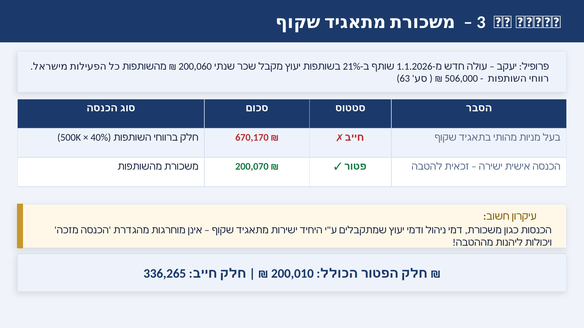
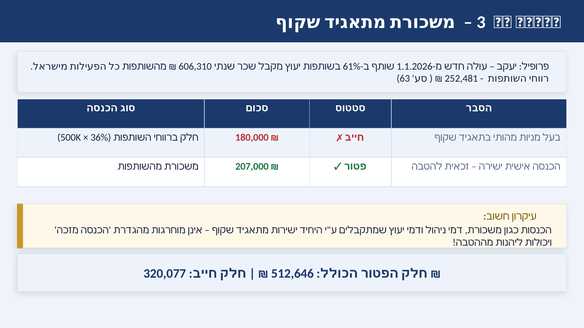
200,060: 200,060 -> 606,310
21%: 21% -> 61%
506,000: 506,000 -> 252,481
40%: 40% -> 36%
670,170: 670,170 -> 180,000
200,070: 200,070 -> 207,000
336,265: 336,265 -> 320,077
200,010: 200,010 -> 512,646
